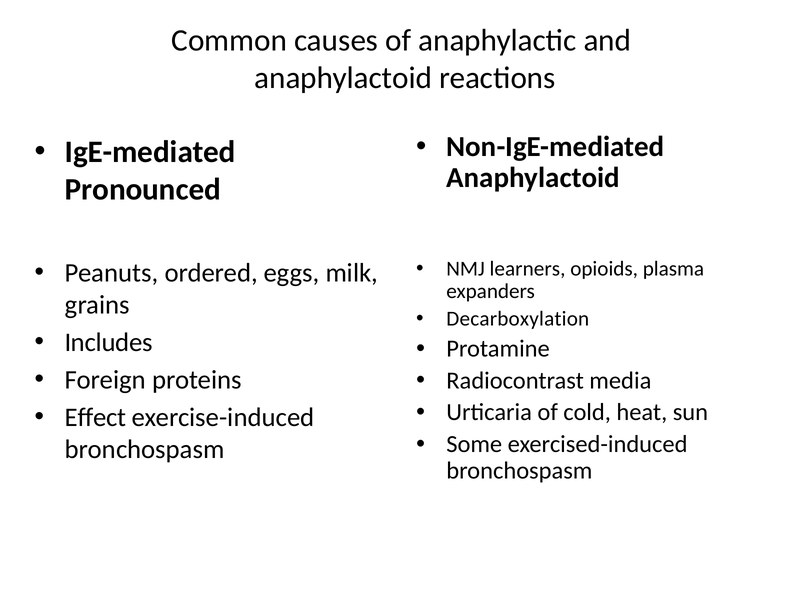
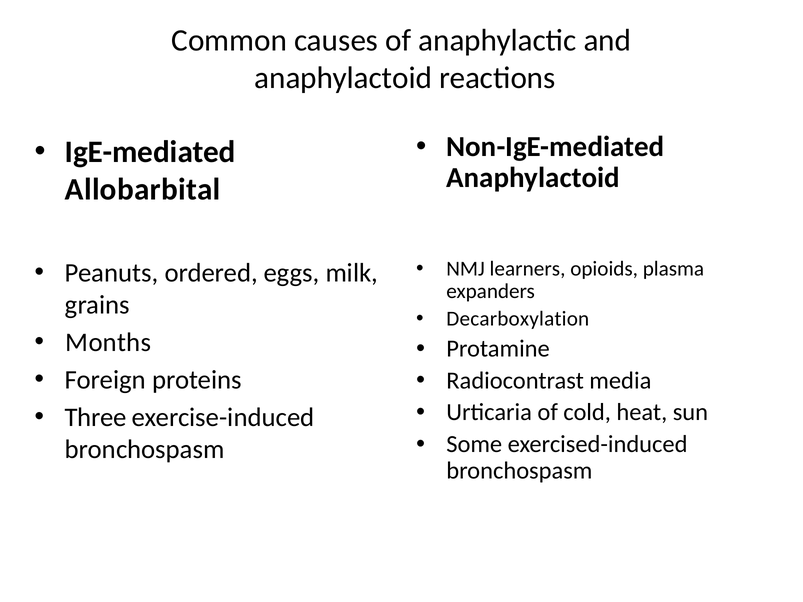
Pronounced: Pronounced -> Allobarbital
Includes: Includes -> Months
Effect: Effect -> Three
